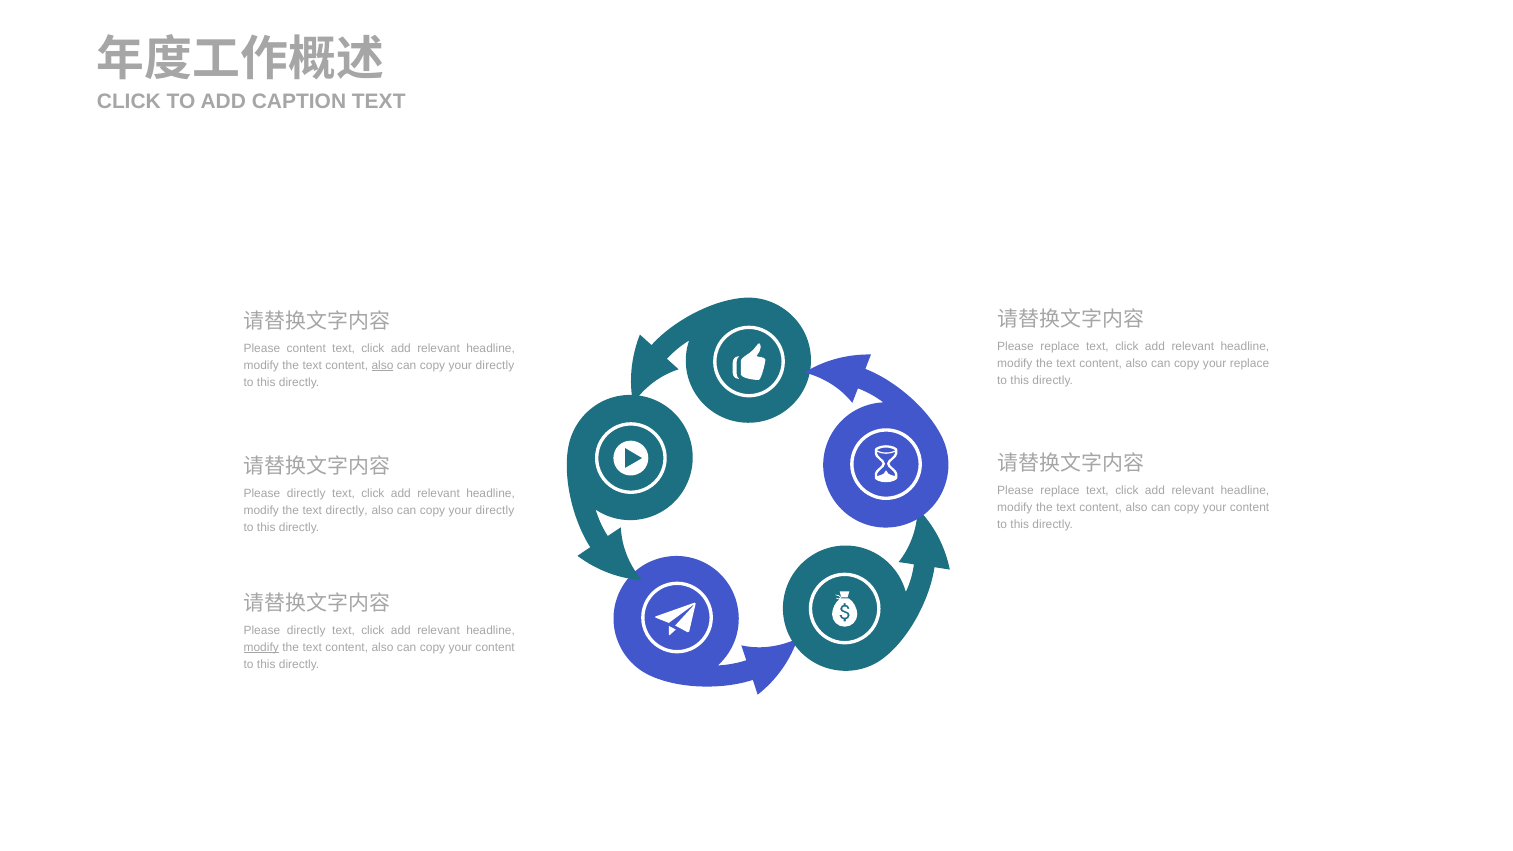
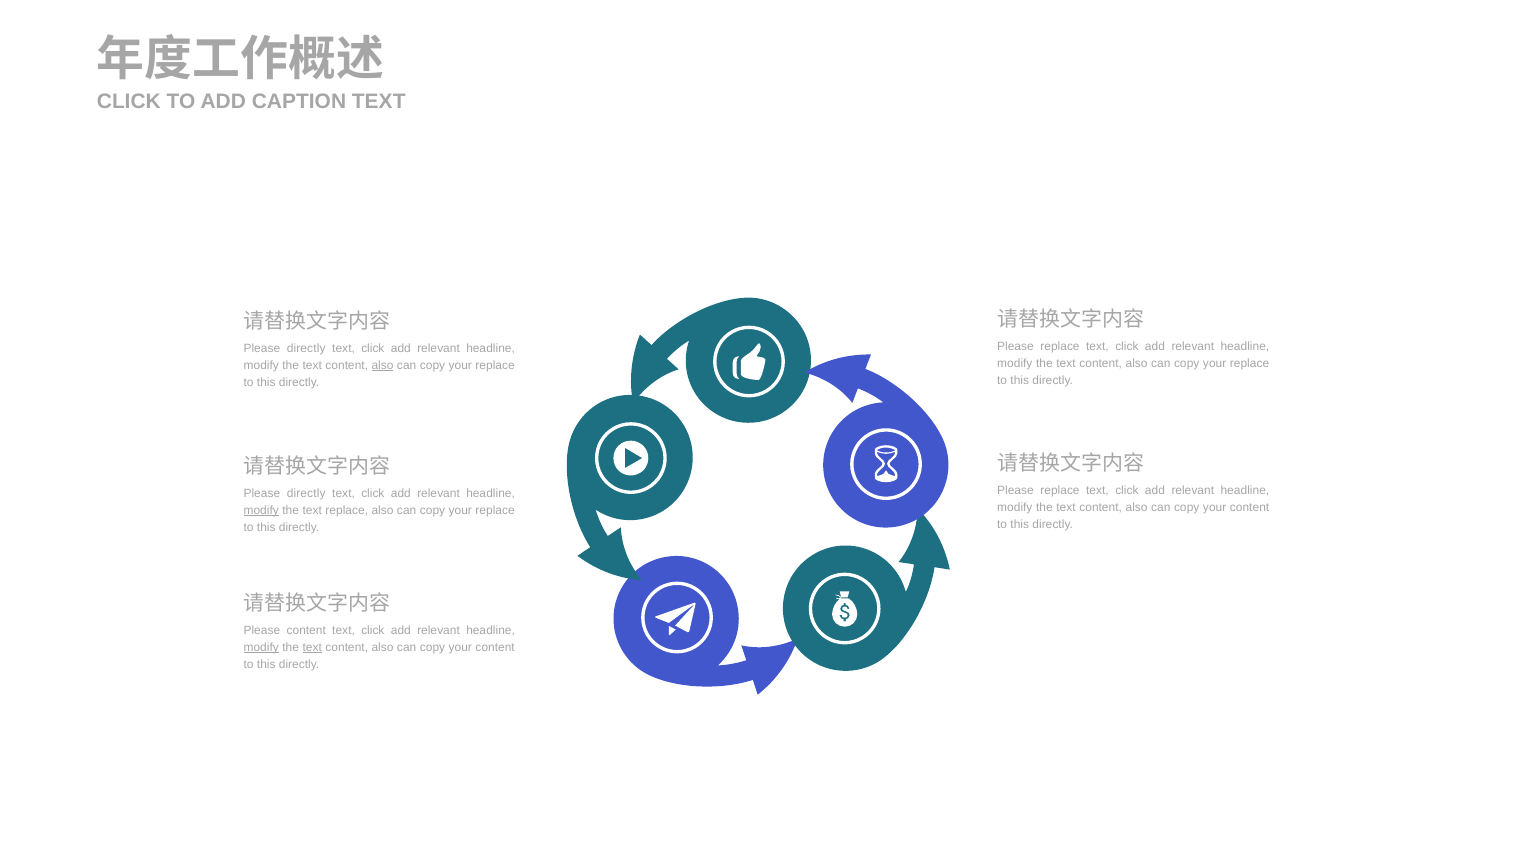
content at (306, 348): content -> directly
directly at (495, 366): directly -> replace
modify at (261, 510) underline: none -> present
text directly: directly -> replace
directly at (495, 510): directly -> replace
directly at (306, 630): directly -> content
text at (312, 648) underline: none -> present
